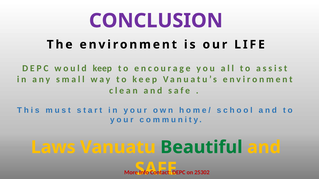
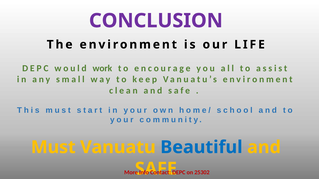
would keep: keep -> work
Laws at (53, 148): Laws -> Must
Beautiful colour: green -> blue
